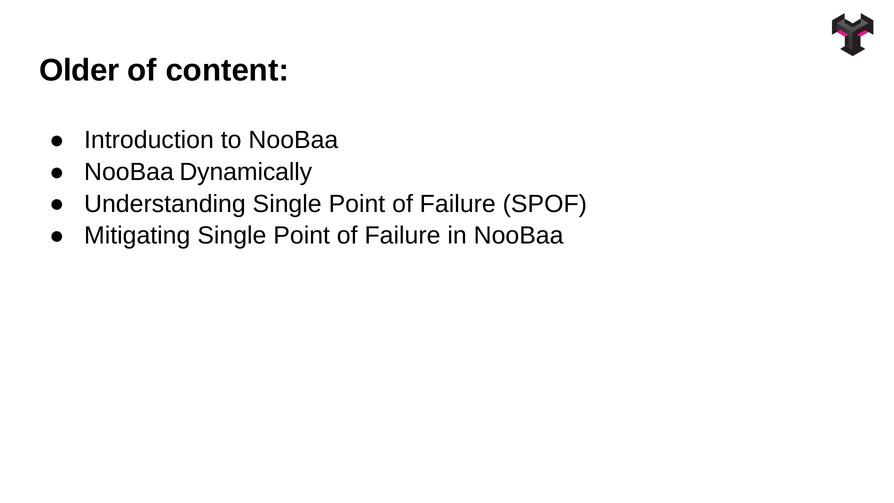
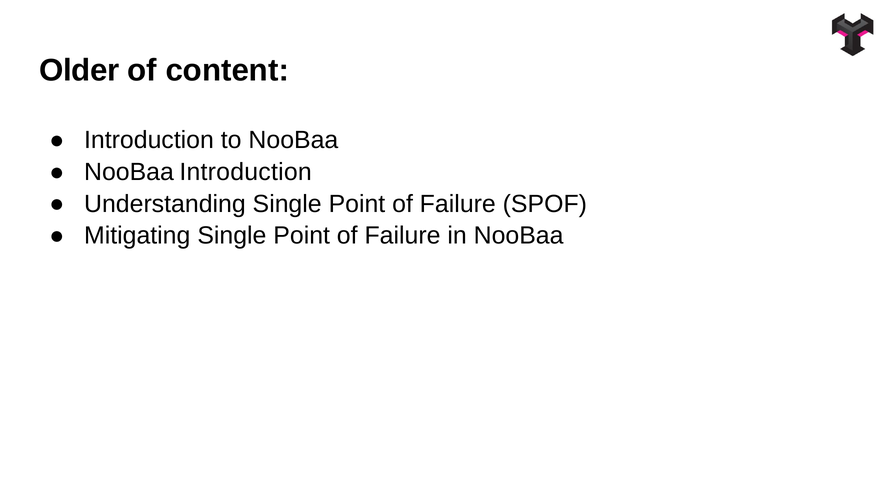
NooBaa Dynamically: Dynamically -> Introduction
